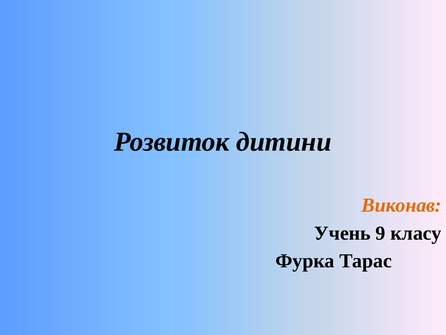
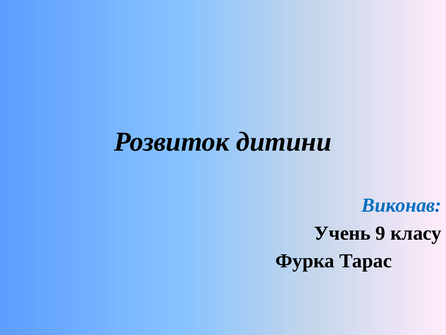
Виконав colour: orange -> blue
